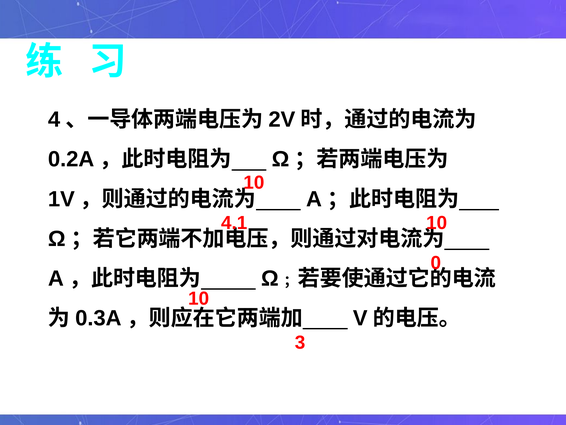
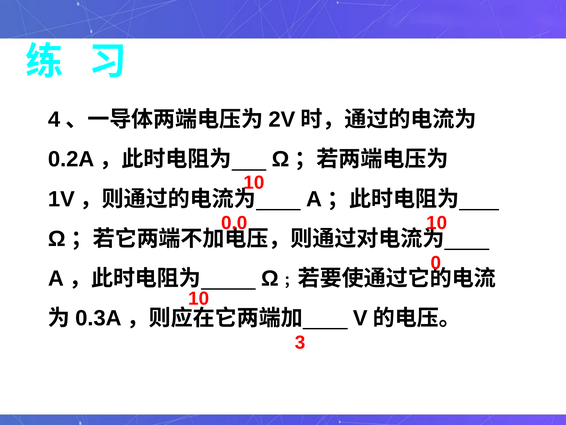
4.1: 4.1 -> 0.0
